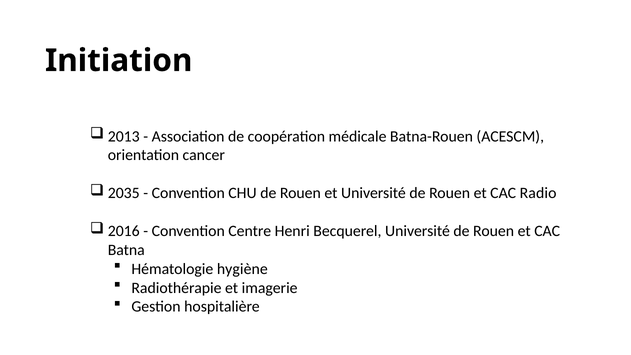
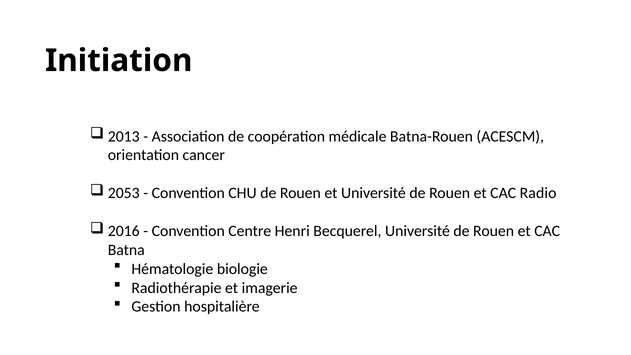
2035: 2035 -> 2053
hygiène: hygiène -> biologie
